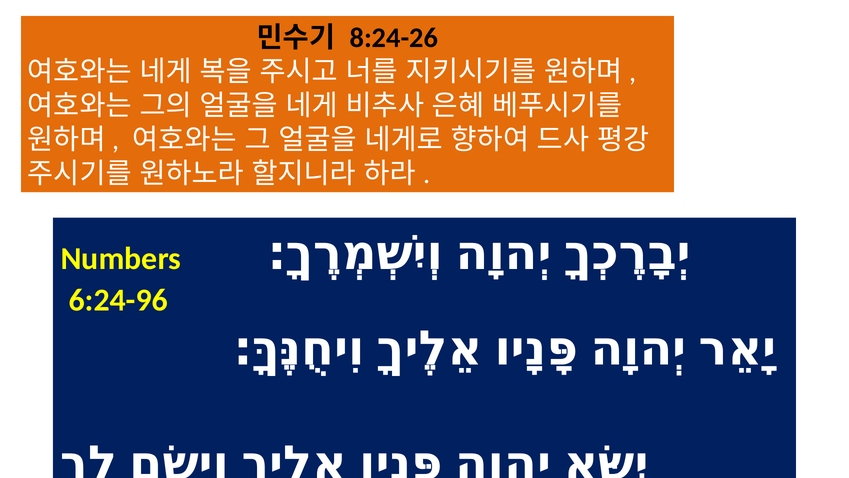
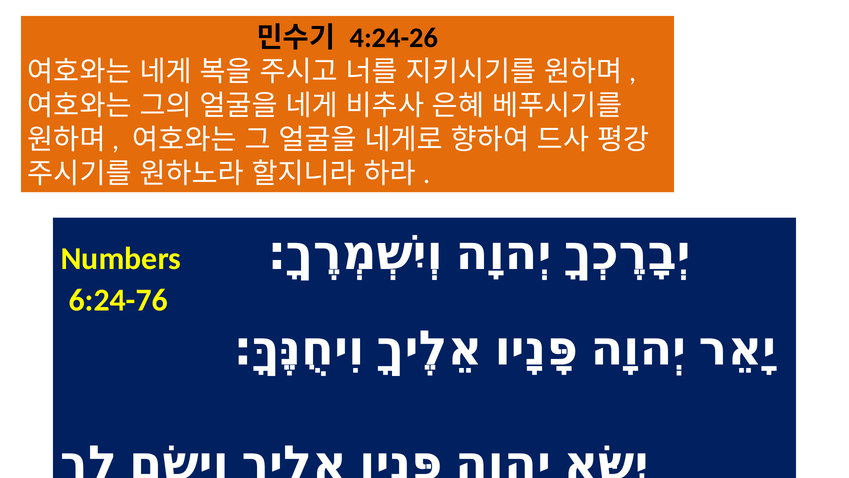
8:24-26: 8:24-26 -> 4:24-26
6:24-96: 6:24-96 -> 6:24-76
